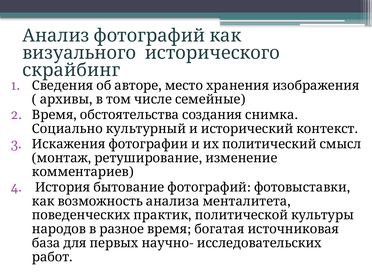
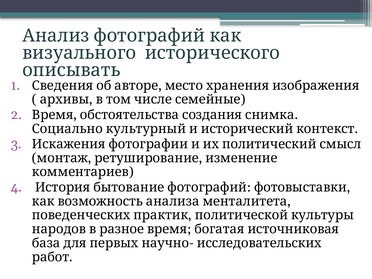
скрайбинг: скрайбинг -> описывать
